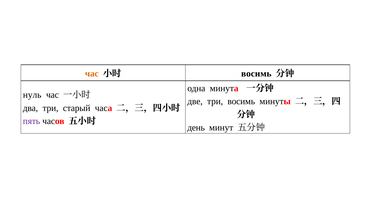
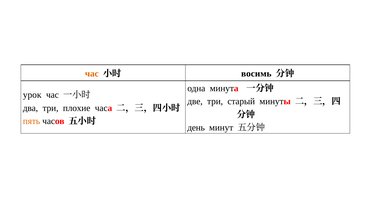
нуль: нуль -> урок
три восимь: восимь -> старый
старый: старый -> плохие
пять colour: purple -> orange
